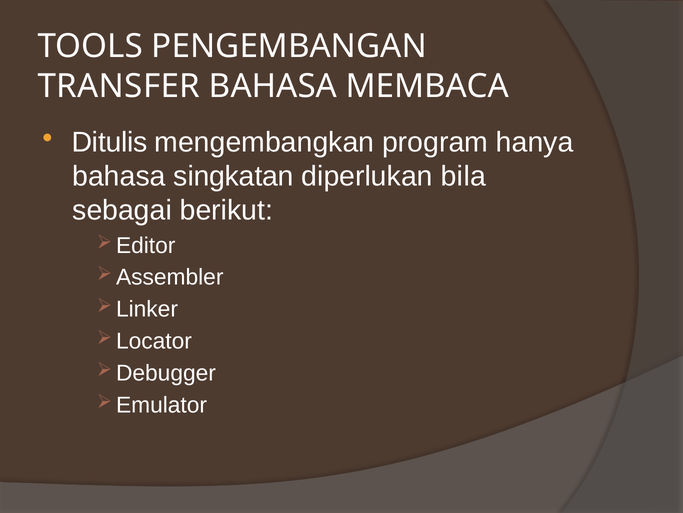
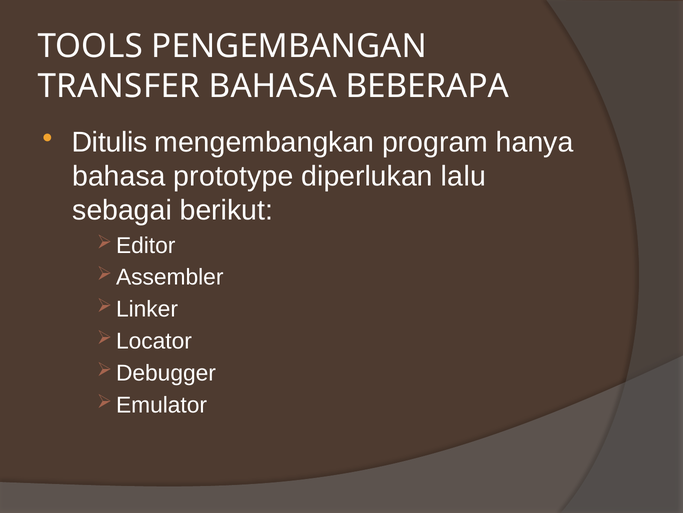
MEMBACA: MEMBACA -> BEBERAPA
singkatan: singkatan -> prototype
bila: bila -> lalu
